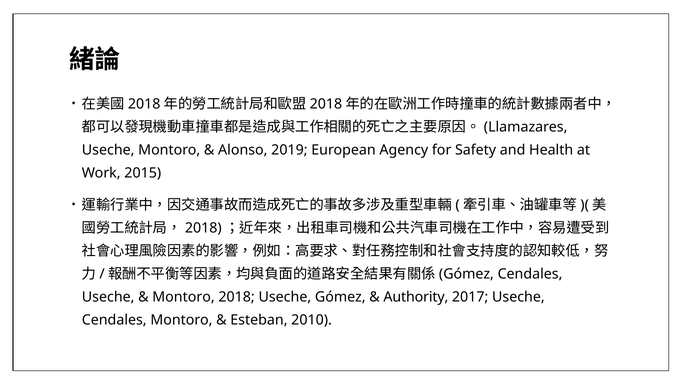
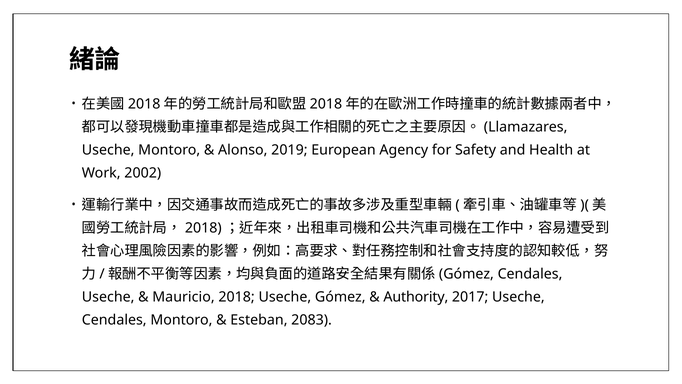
2015: 2015 -> 2002
Montoro at (184, 297): Montoro -> Mauricio
2010: 2010 -> 2083
